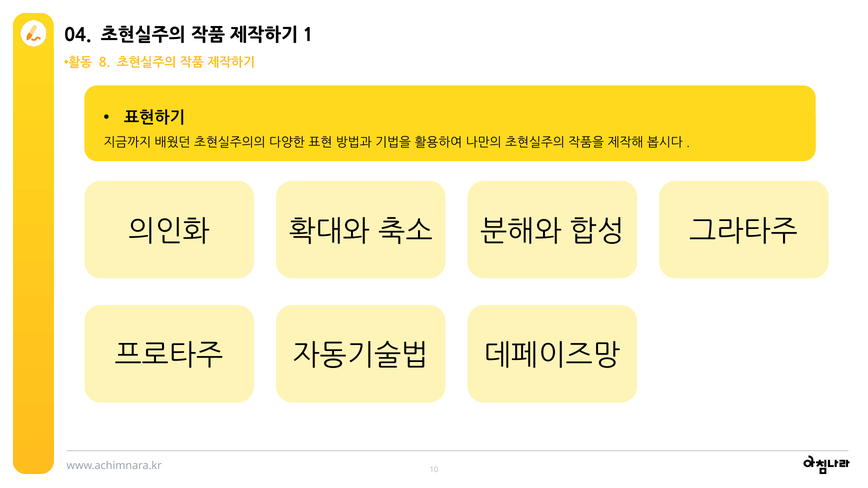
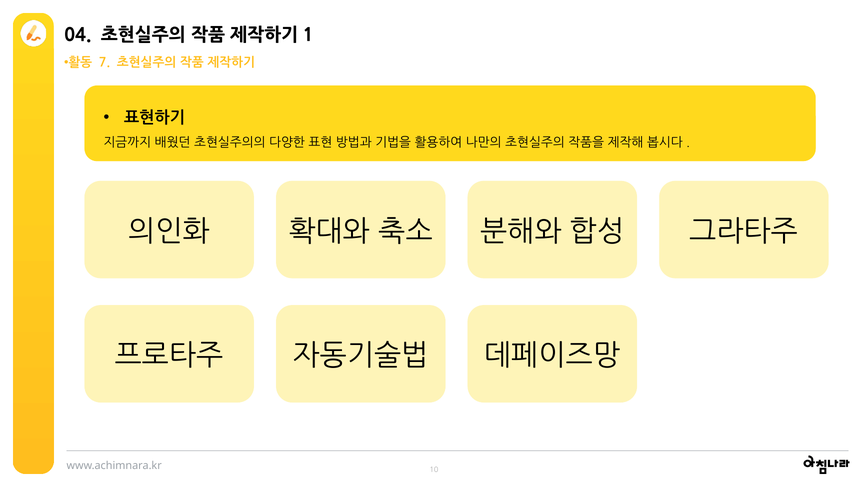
8: 8 -> 7
